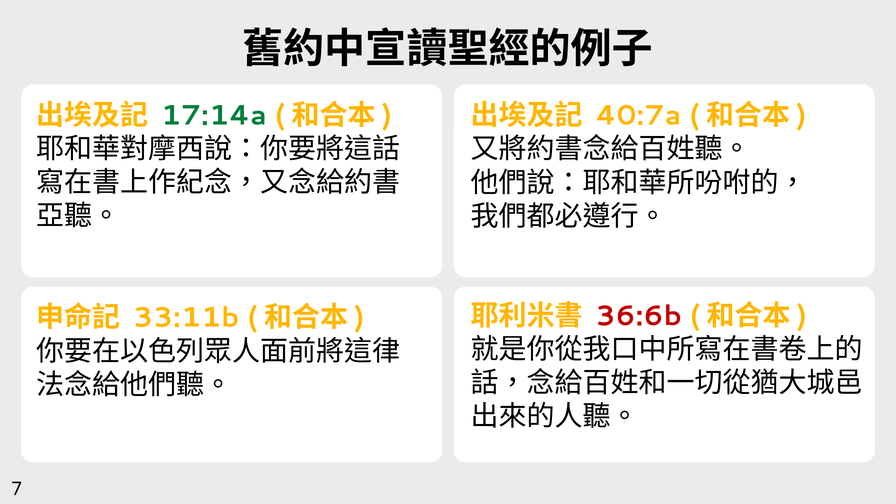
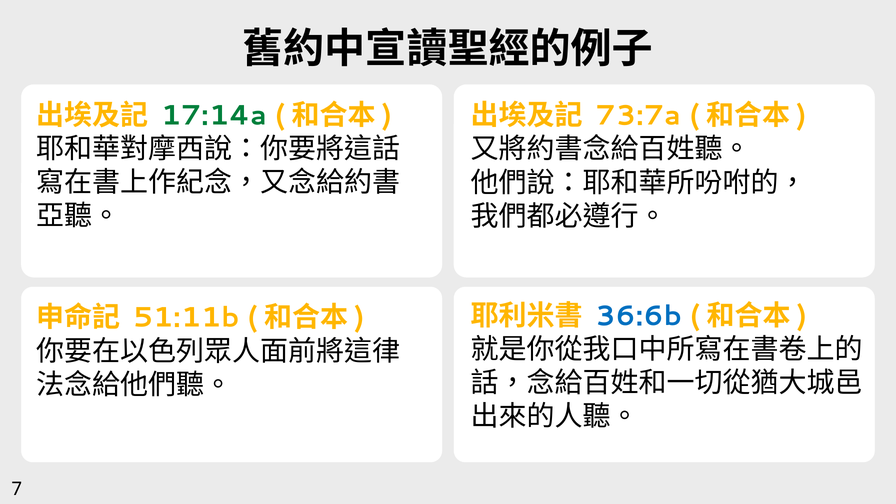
40:7a: 40:7a -> 73:7a
36:6b colour: red -> blue
33:11b: 33:11b -> 51:11b
